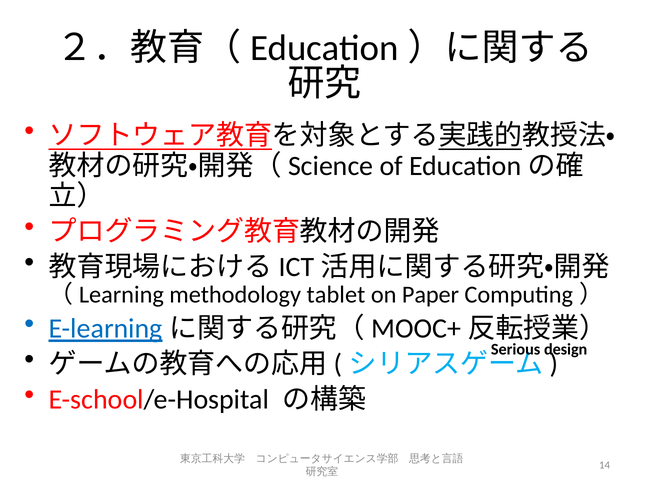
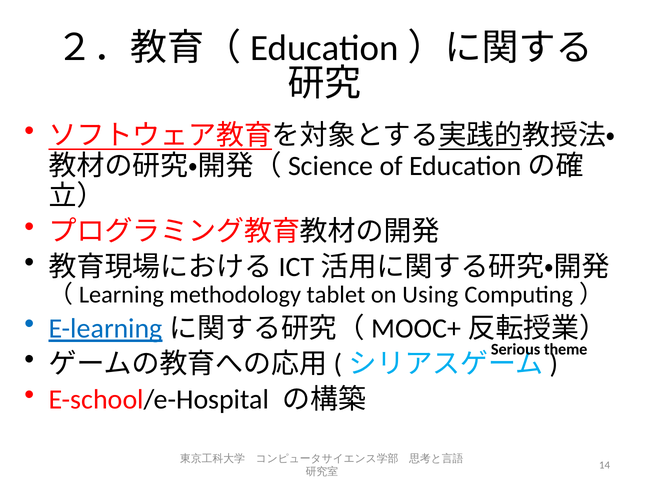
Paper: Paper -> Using
design: design -> theme
